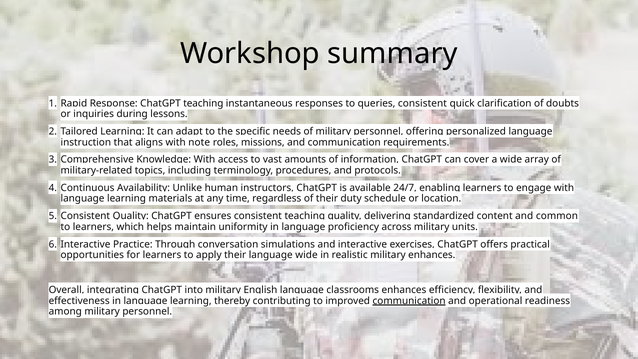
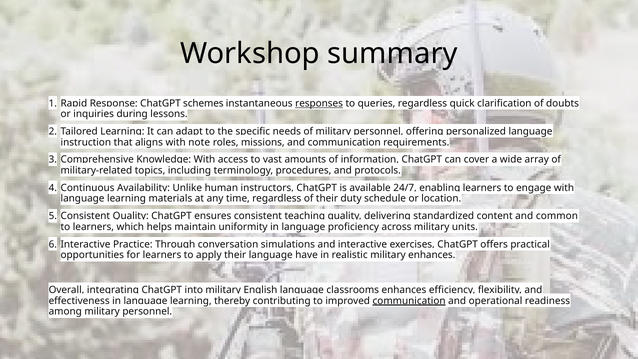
teaching at (203, 103): teaching -> schemes
responses underline: none -> present
queries consistent: consistent -> regardless
language wide: wide -> have
